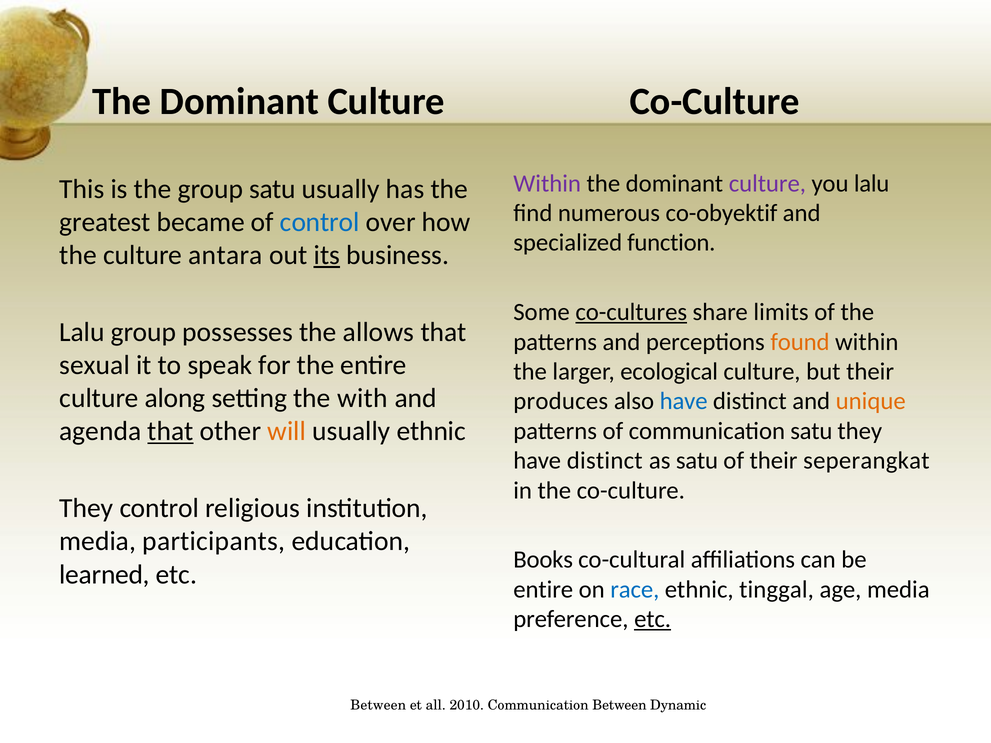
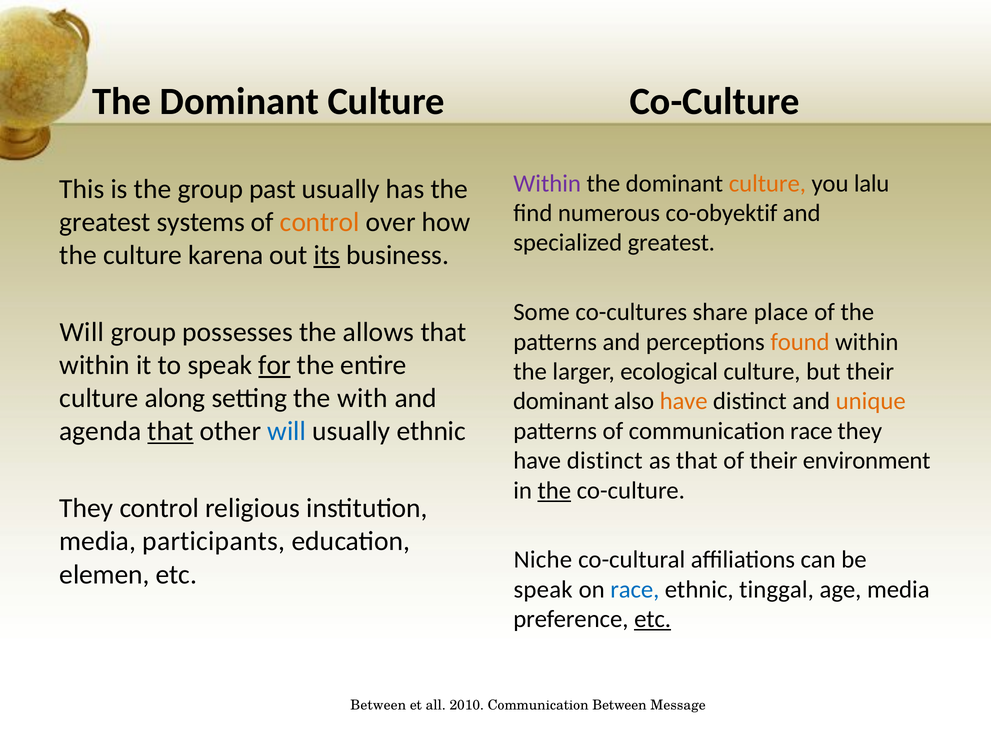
culture at (767, 183) colour: purple -> orange
group satu: satu -> past
became: became -> systems
control at (320, 222) colour: blue -> orange
specialized function: function -> greatest
antara: antara -> karena
co-cultures underline: present -> none
limits: limits -> place
Lalu at (82, 332): Lalu -> Will
sexual at (95, 365): sexual -> within
for underline: none -> present
produces at (561, 401): produces -> dominant
have at (684, 401) colour: blue -> orange
will at (287, 431) colour: orange -> blue
communication satu: satu -> race
as satu: satu -> that
seperangkat: seperangkat -> environment
the at (554, 491) underline: none -> present
Books: Books -> Niche
learned: learned -> elemen
entire at (543, 590): entire -> speak
Dynamic: Dynamic -> Message
